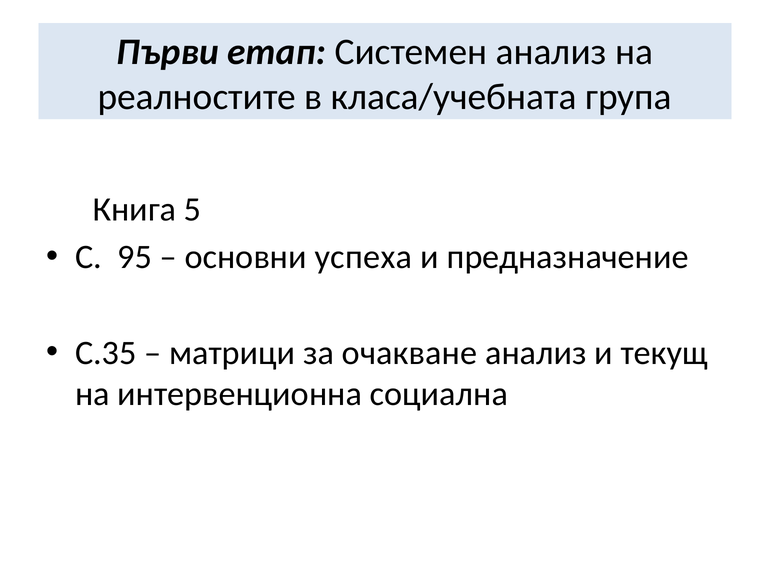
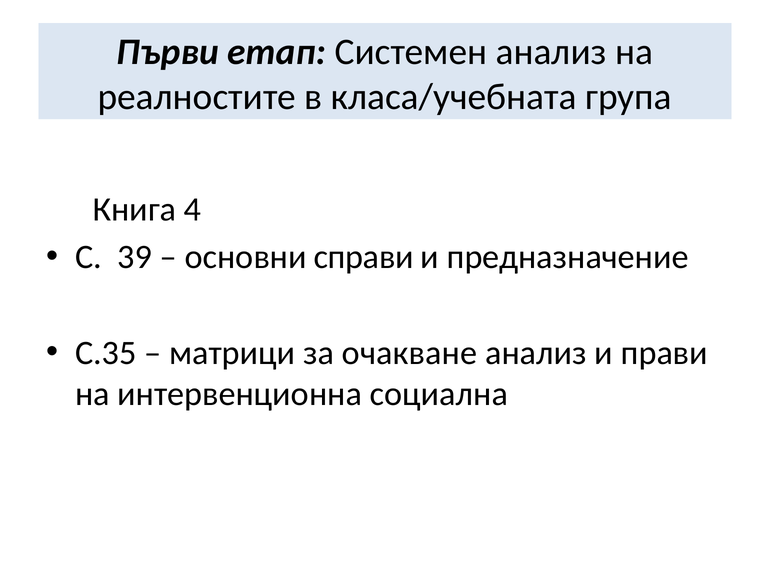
5: 5 -> 4
95: 95 -> 39
успеха: успеха -> справи
текущ: текущ -> прави
